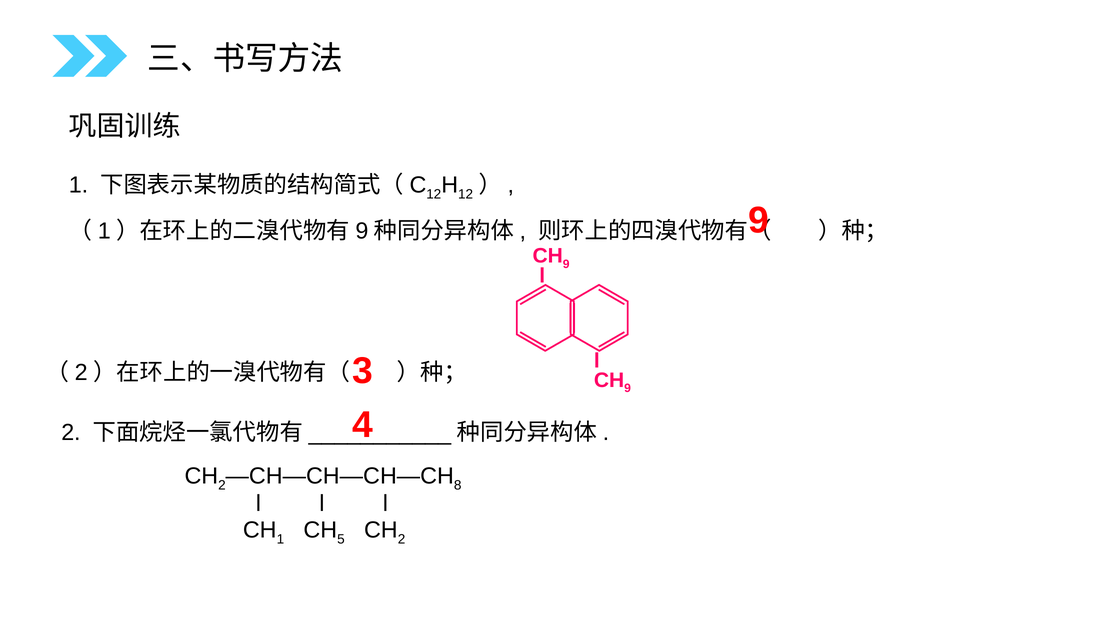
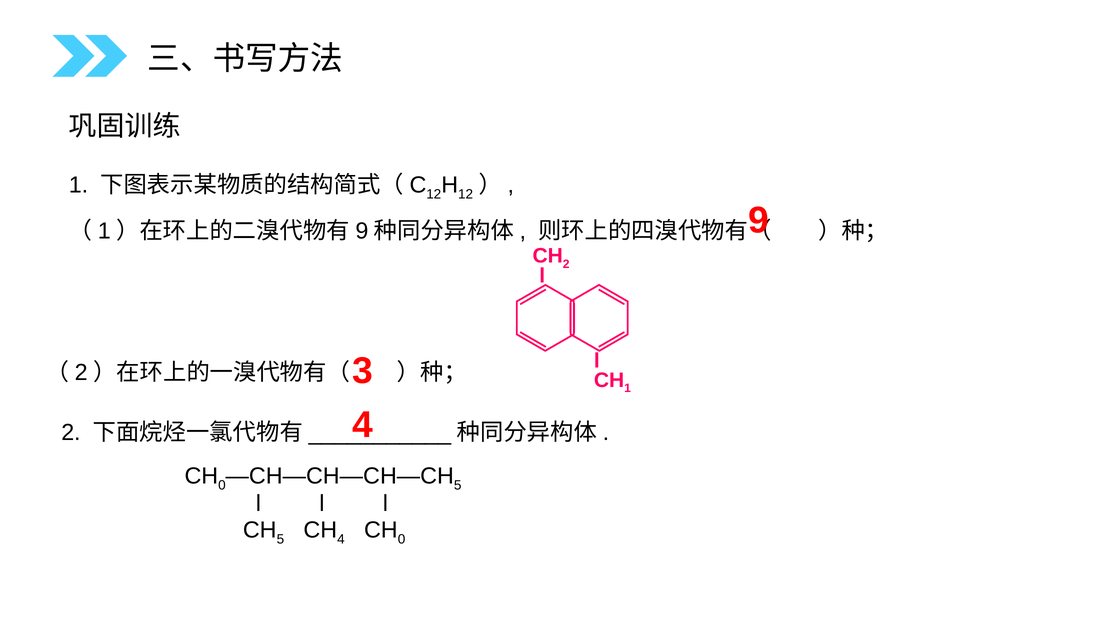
9 at (566, 264): 9 -> 2
9 at (628, 389): 9 -> 1
2 at (222, 486): 2 -> 0
8 at (458, 486): 8 -> 5
1 at (280, 539): 1 -> 5
5 at (341, 539): 5 -> 4
2 at (402, 539): 2 -> 0
